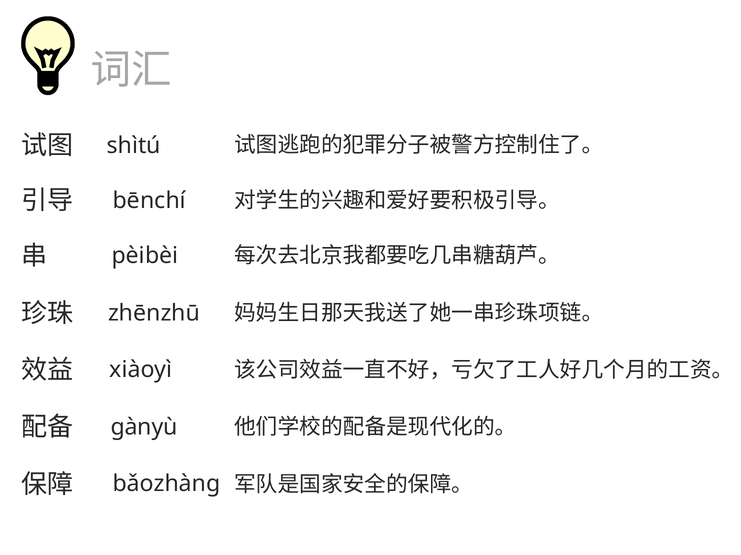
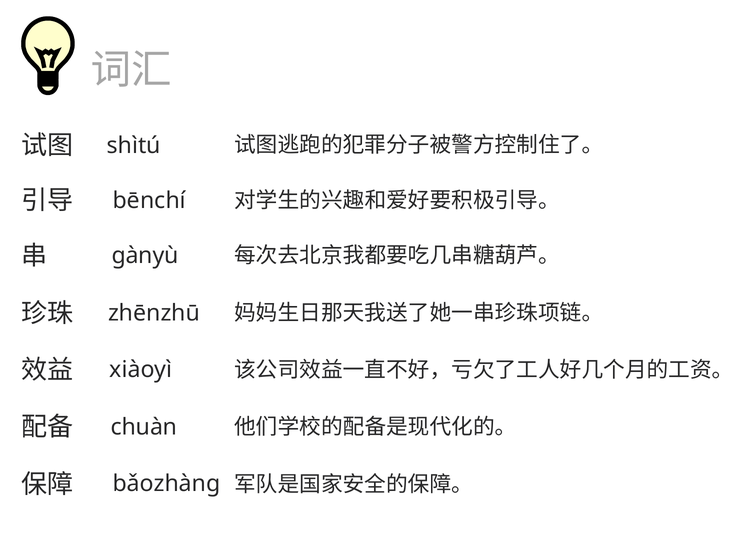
pèibèi: pèibèi -> gànyù
gànyù: gànyù -> chuàn
